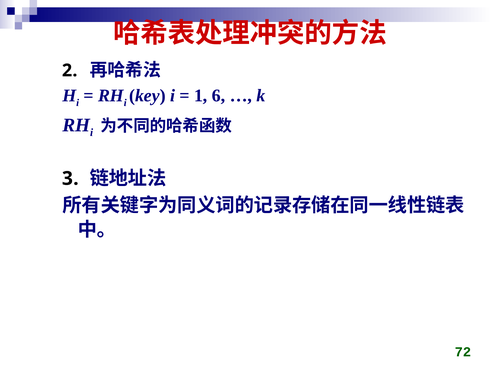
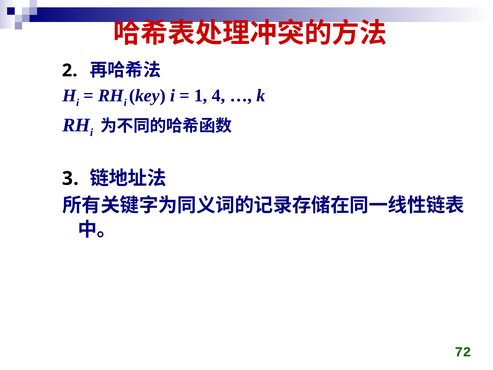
6: 6 -> 4
